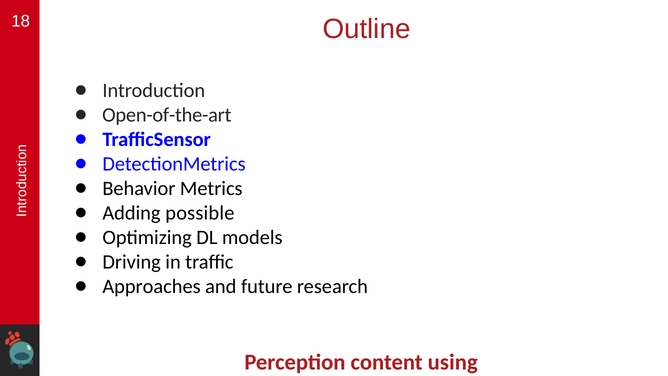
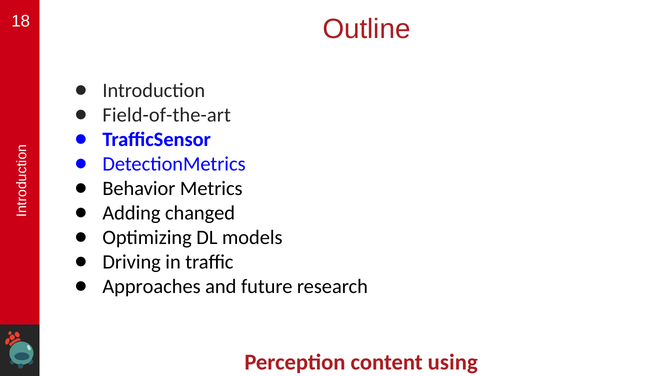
Open-of-the-art: Open-of-the-art -> Field-of-the-art
possible: possible -> changed
